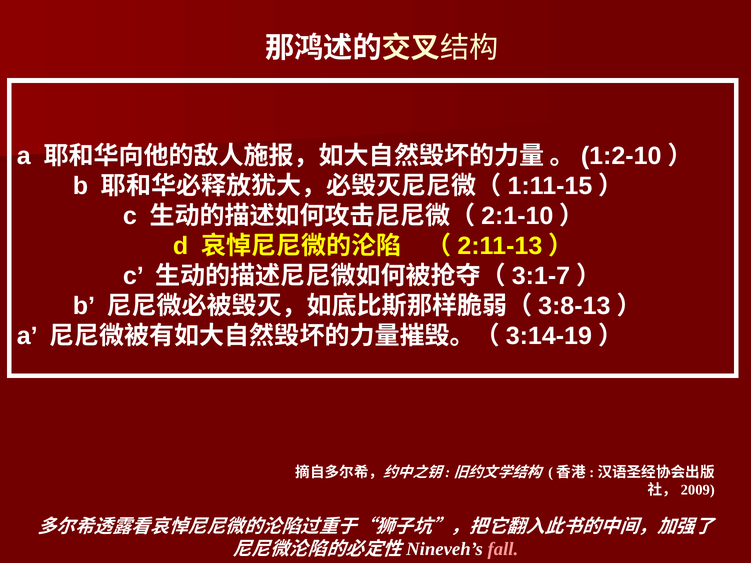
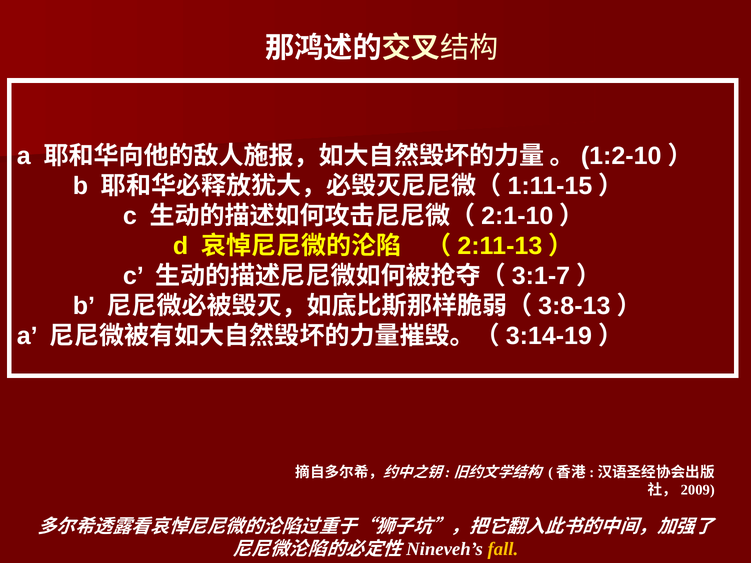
fall colour: pink -> yellow
